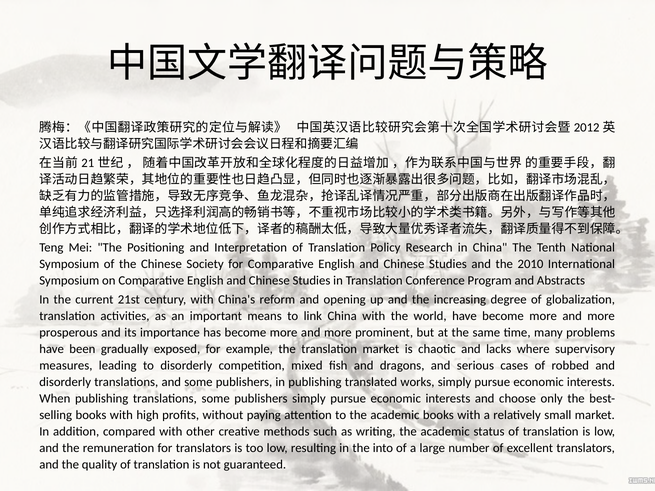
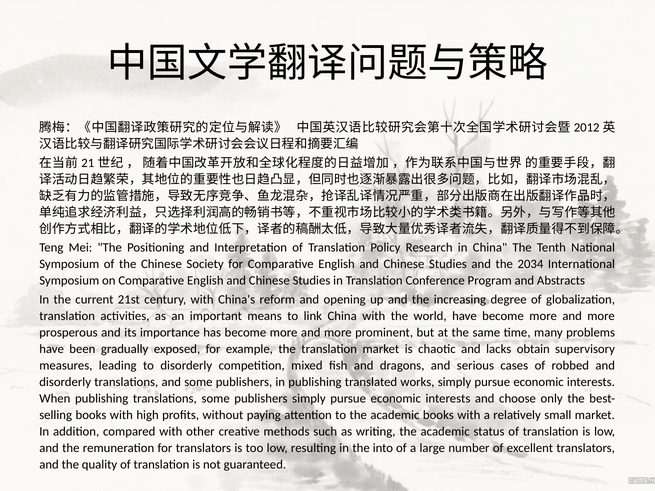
2010: 2010 -> 2034
where: where -> obtain
